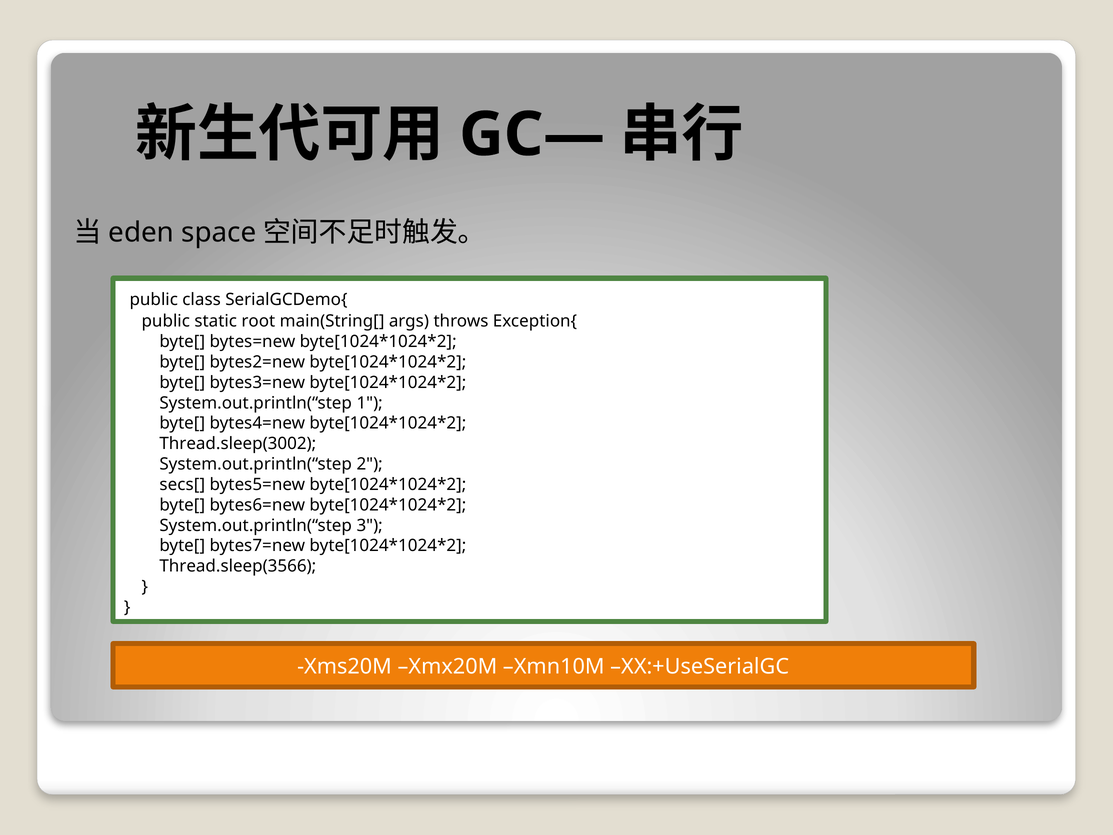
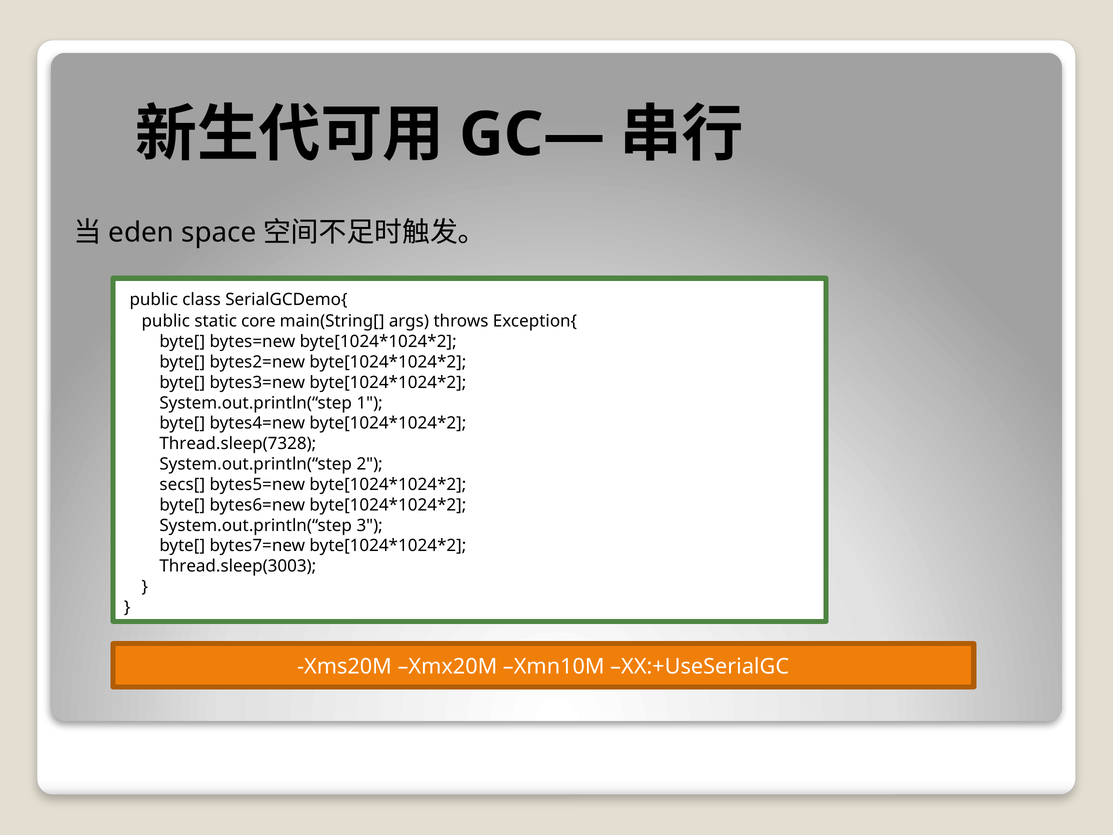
root: root -> core
Thread.sleep(3002: Thread.sleep(3002 -> Thread.sleep(7328
Thread.sleep(3566: Thread.sleep(3566 -> Thread.sleep(3003
